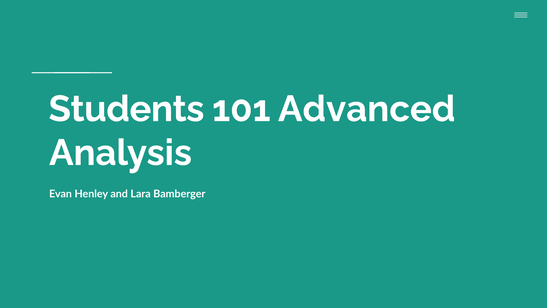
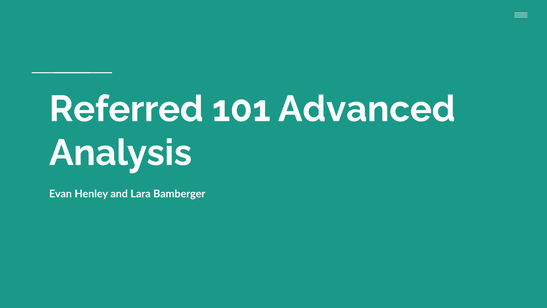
Students: Students -> Referred
